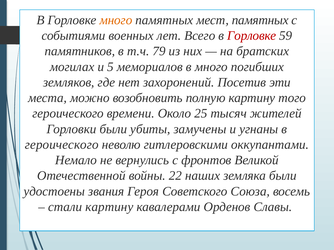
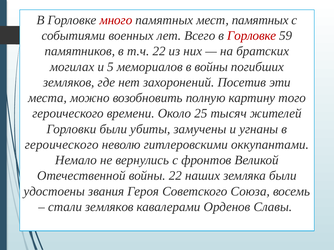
много at (116, 20) colour: orange -> red
т.ч 79: 79 -> 22
в много: много -> войны
стали картину: картину -> земляков
